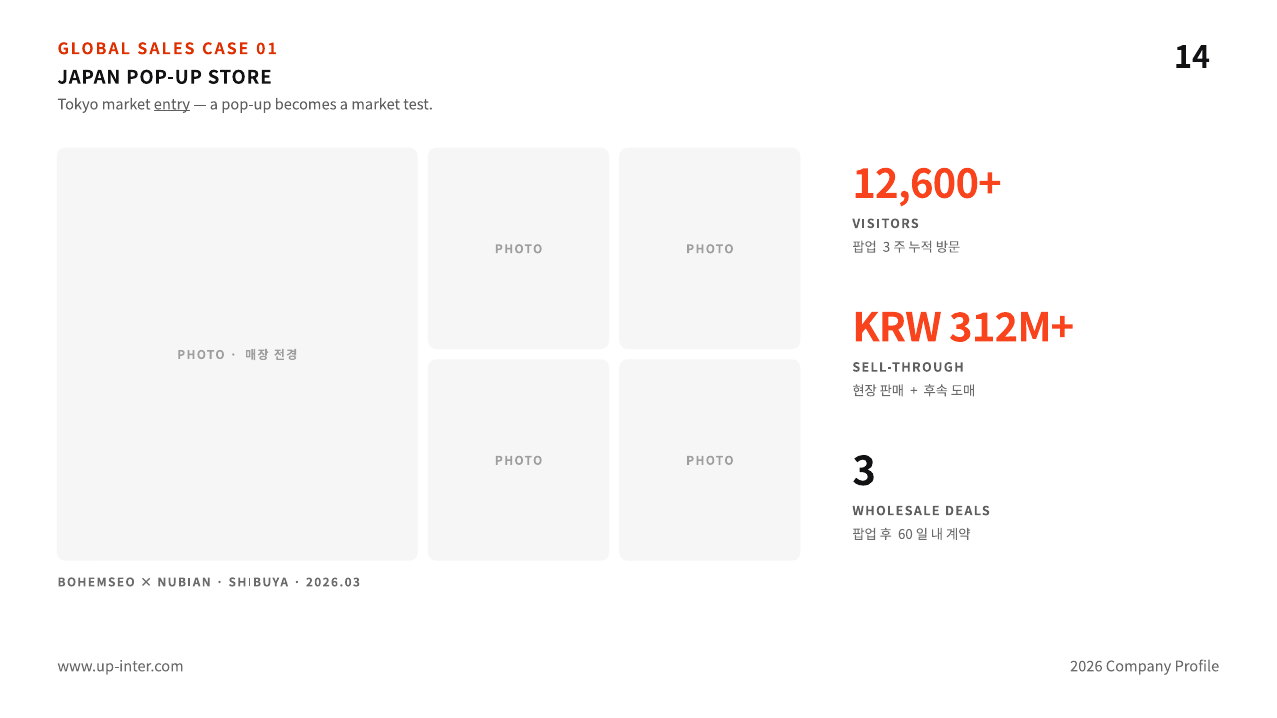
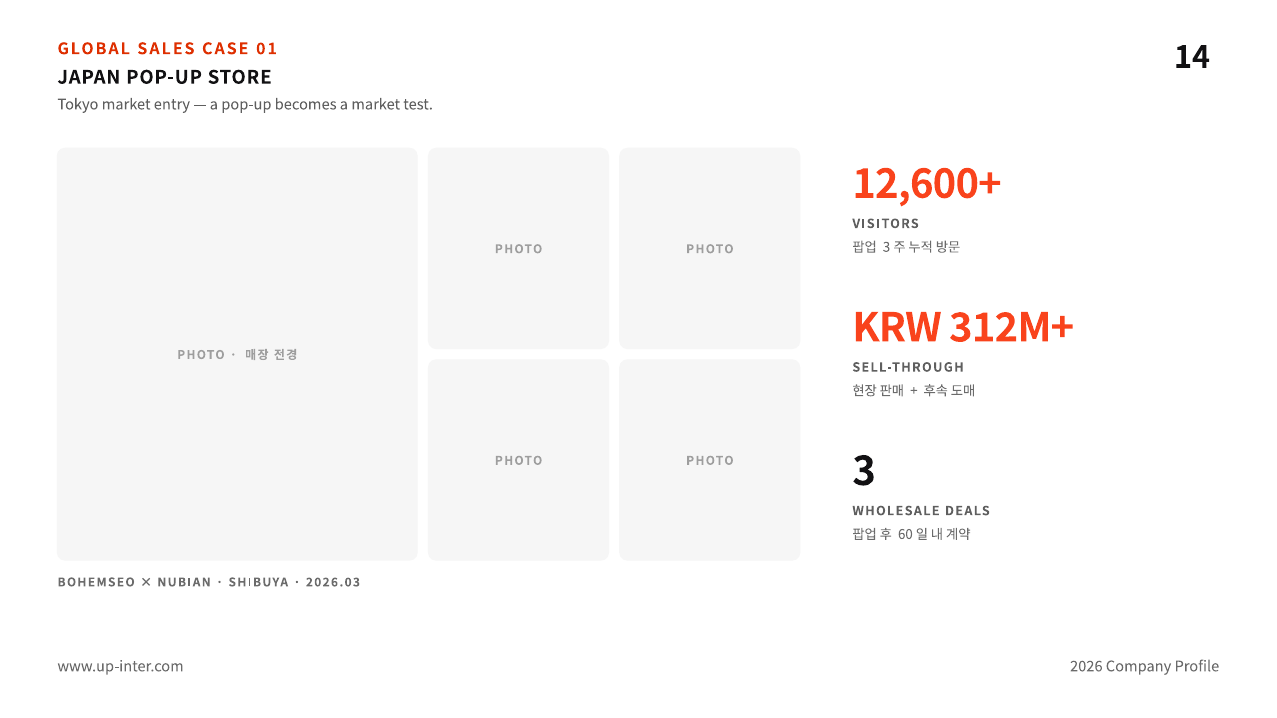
entry underline: present -> none
